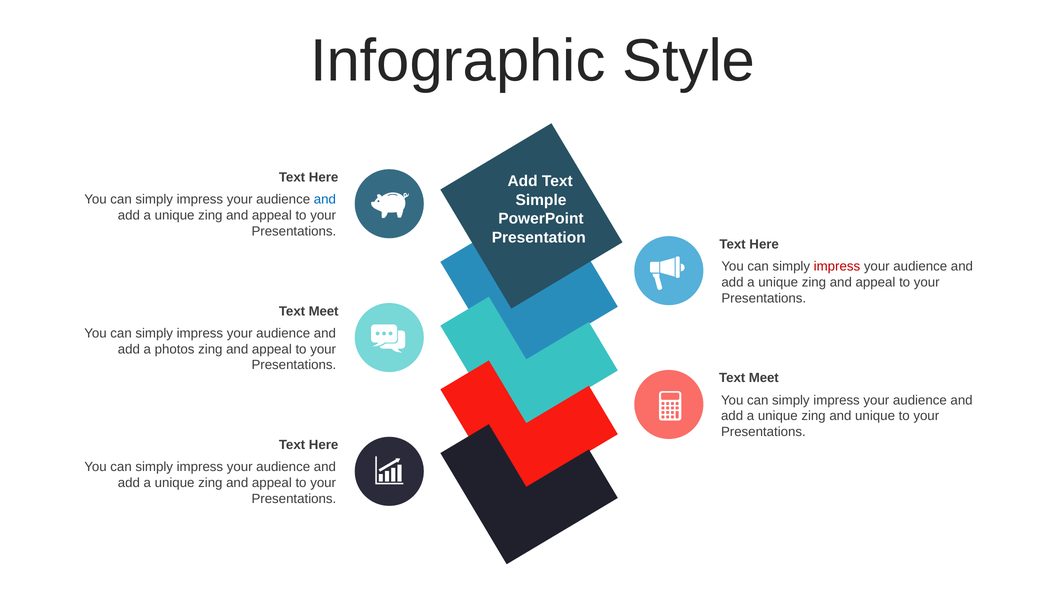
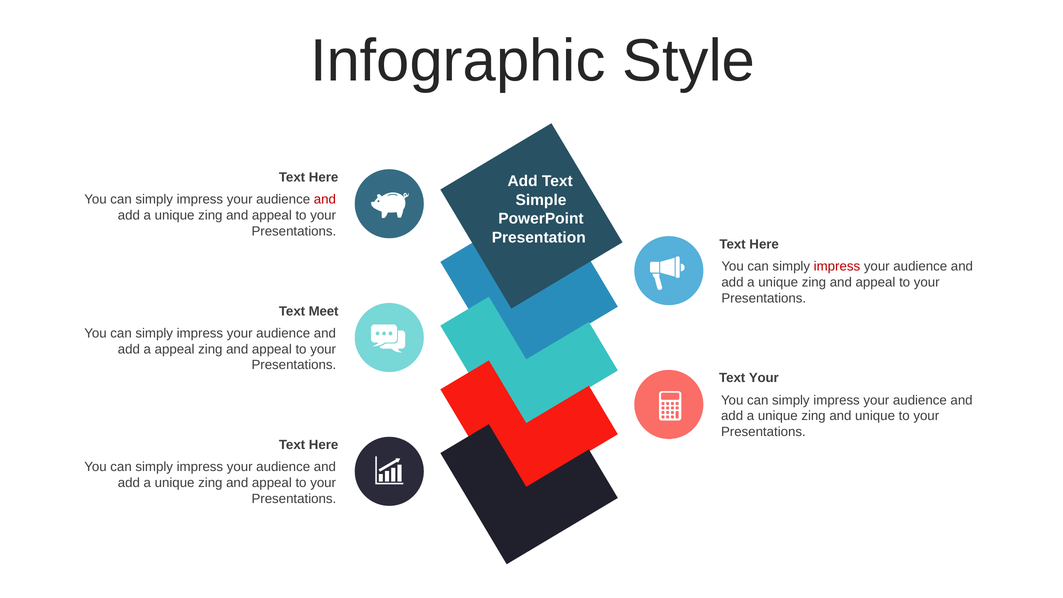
and at (325, 199) colour: blue -> red
a photos: photos -> appeal
Meet at (764, 378): Meet -> Your
